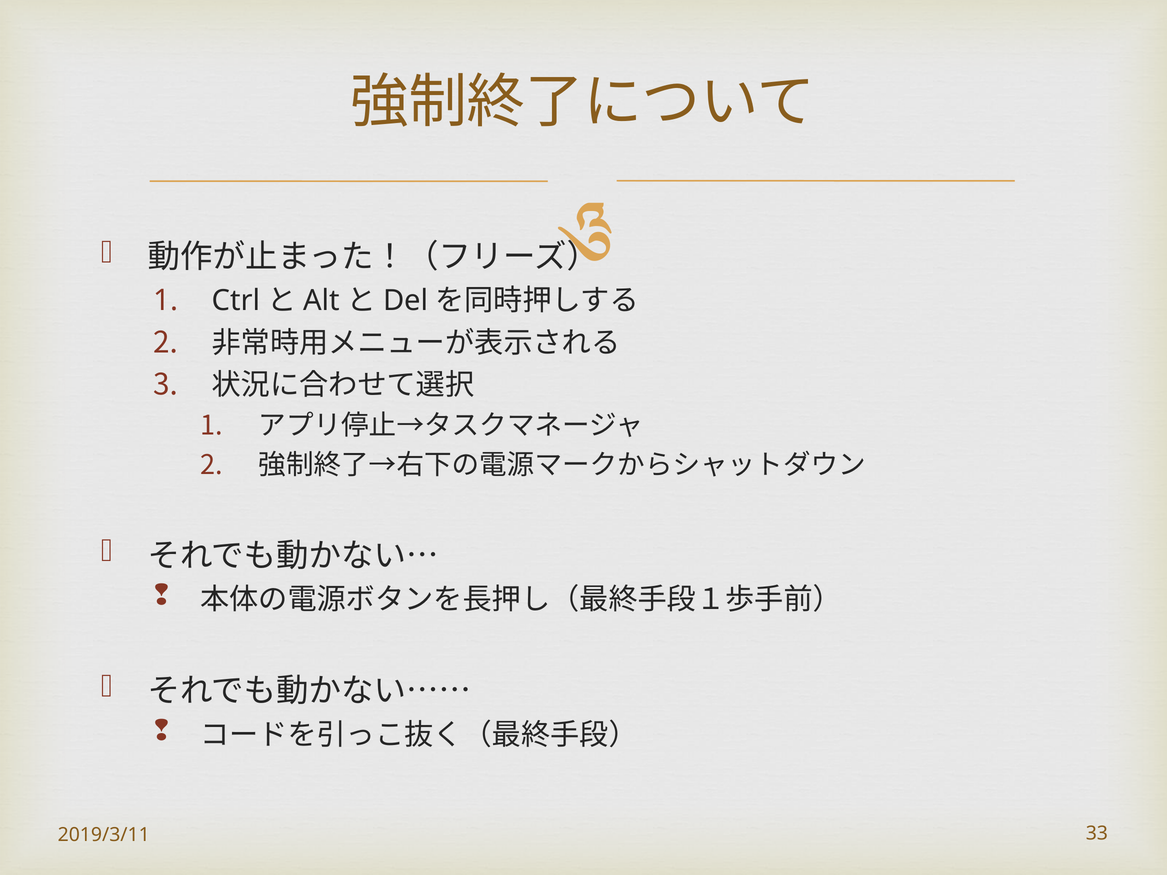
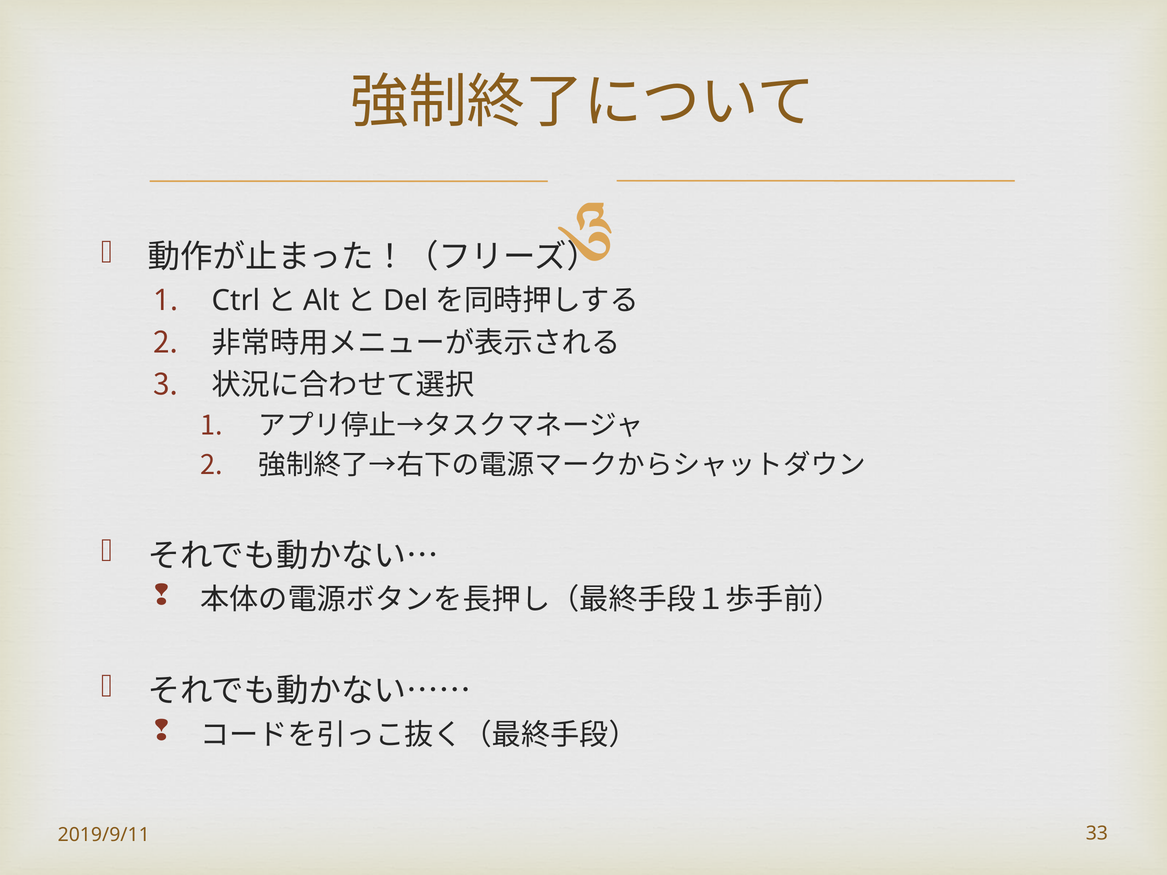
2019/3/11: 2019/3/11 -> 2019/9/11
